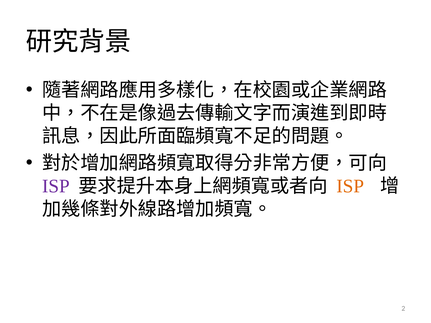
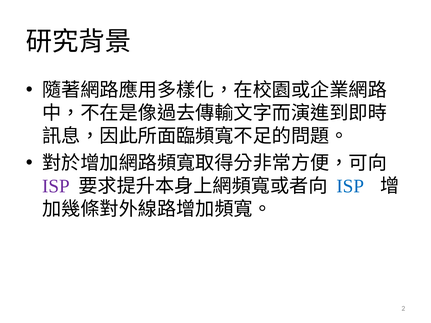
ISP at (350, 186) colour: orange -> blue
